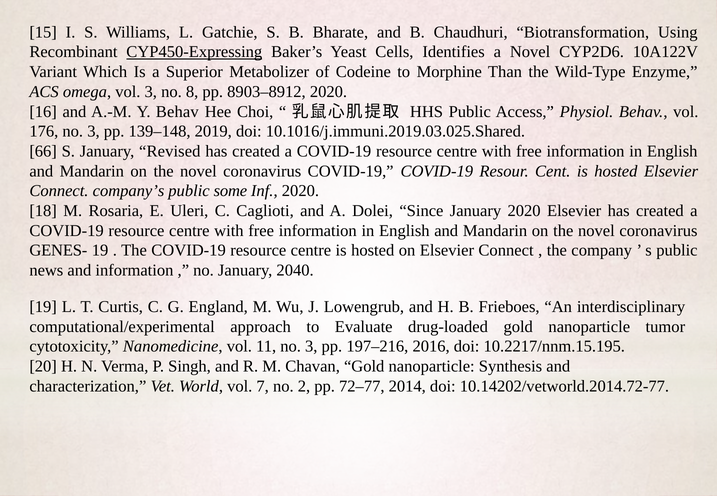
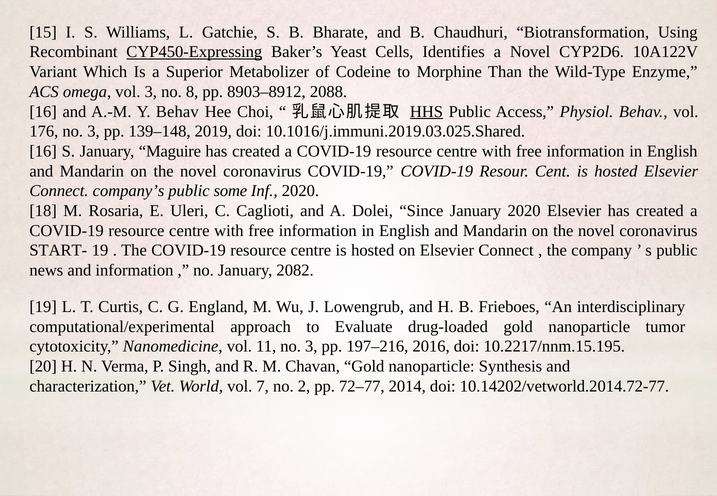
8903–8912 2020: 2020 -> 2088
HHS underline: none -> present
66 at (43, 151): 66 -> 16
Revised: Revised -> Maguire
GENES-: GENES- -> START-
2040: 2040 -> 2082
